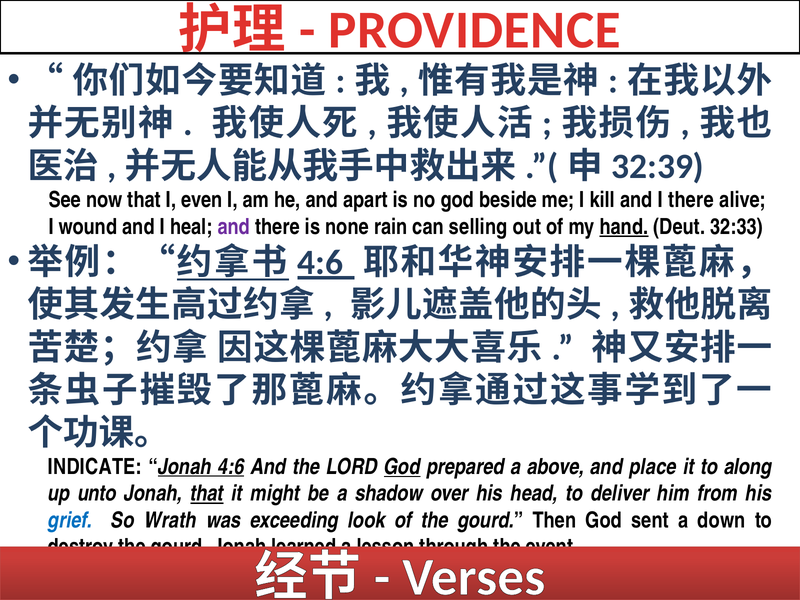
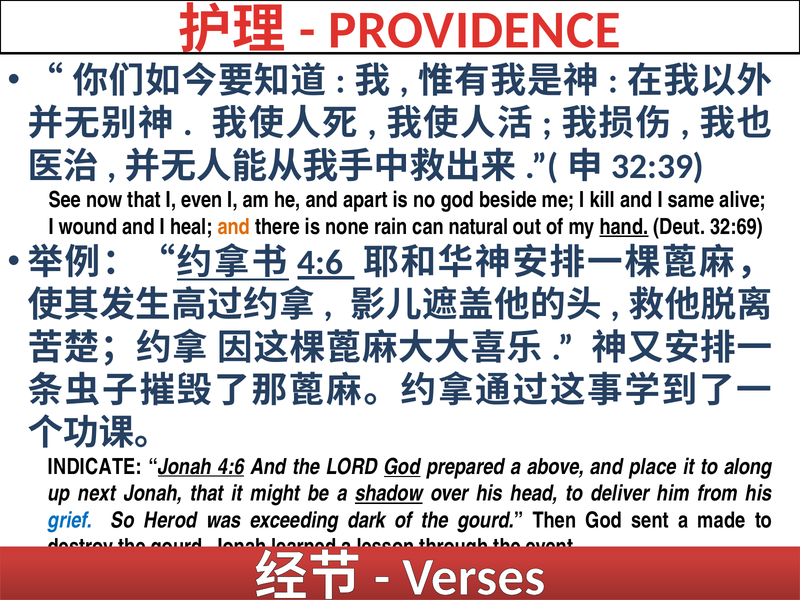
I there: there -> same
and at (234, 227) colour: purple -> orange
selling: selling -> natural
32:33: 32:33 -> 32:69
unto: unto -> next
that at (207, 494) underline: present -> none
shadow underline: none -> present
Wrath: Wrath -> Herod
look: look -> dark
down: down -> made
